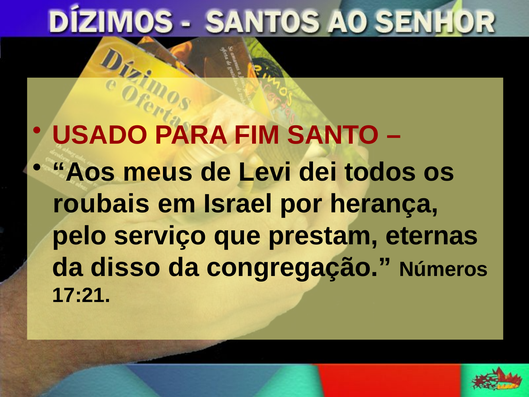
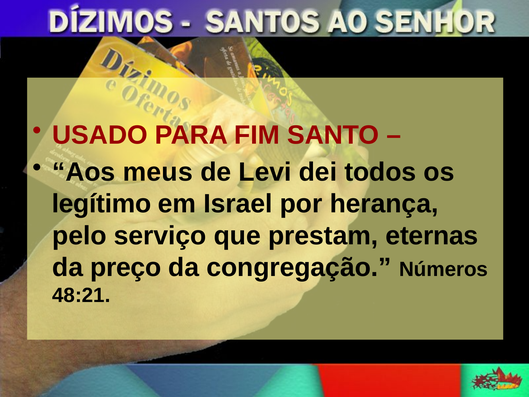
roubais: roubais -> legítimo
disso: disso -> preço
17:21: 17:21 -> 48:21
